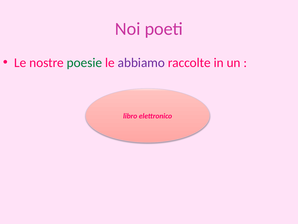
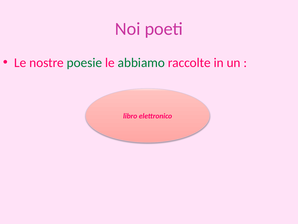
abbiamo colour: purple -> green
